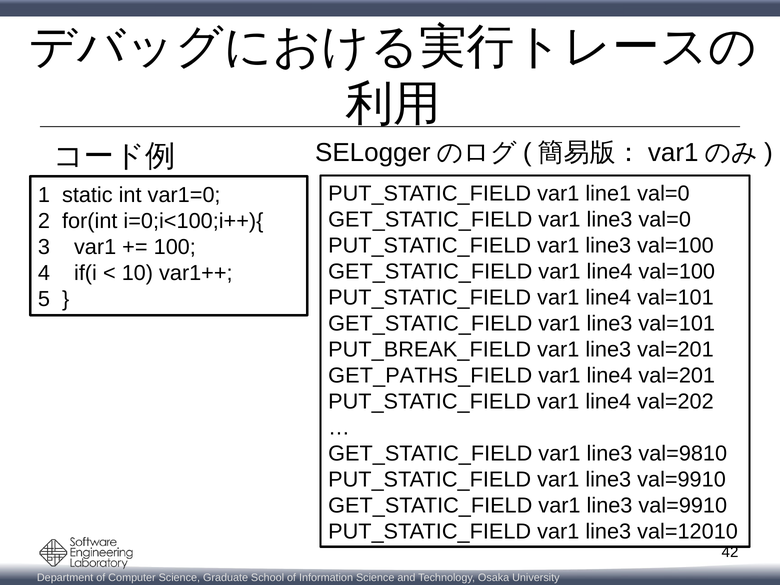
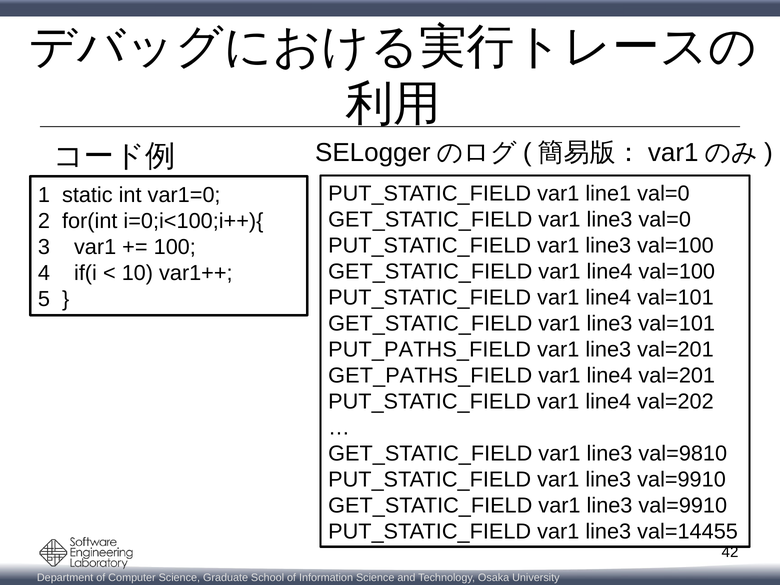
PUT_BREAK_FIELD: PUT_BREAK_FIELD -> PUT_PATHS_FIELD
val=12010: val=12010 -> val=14455
